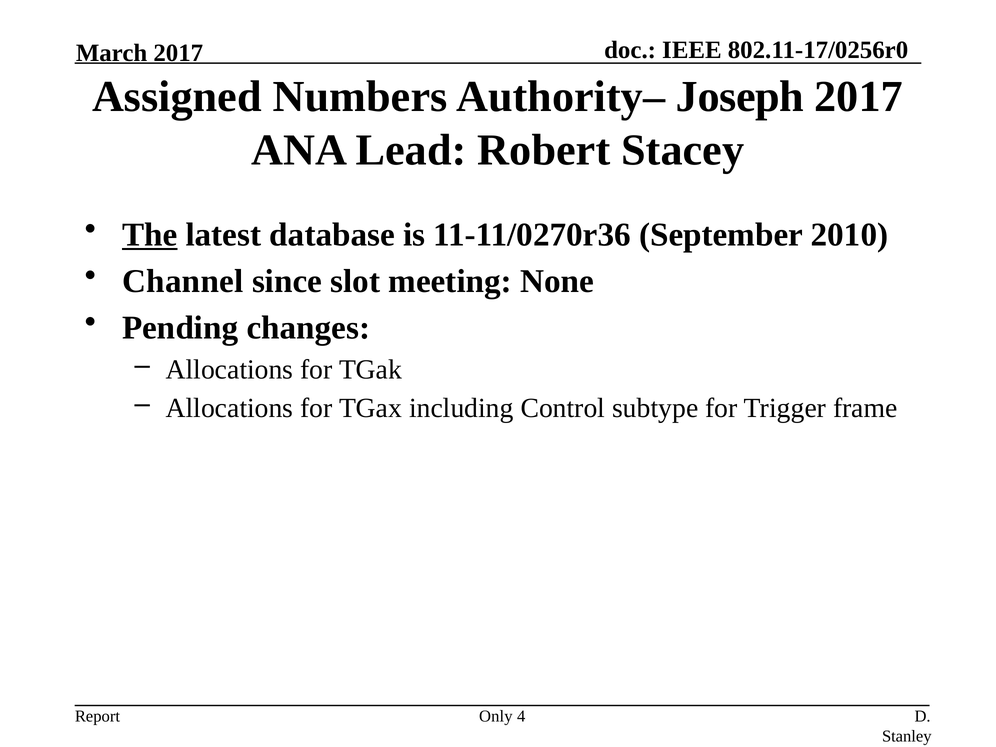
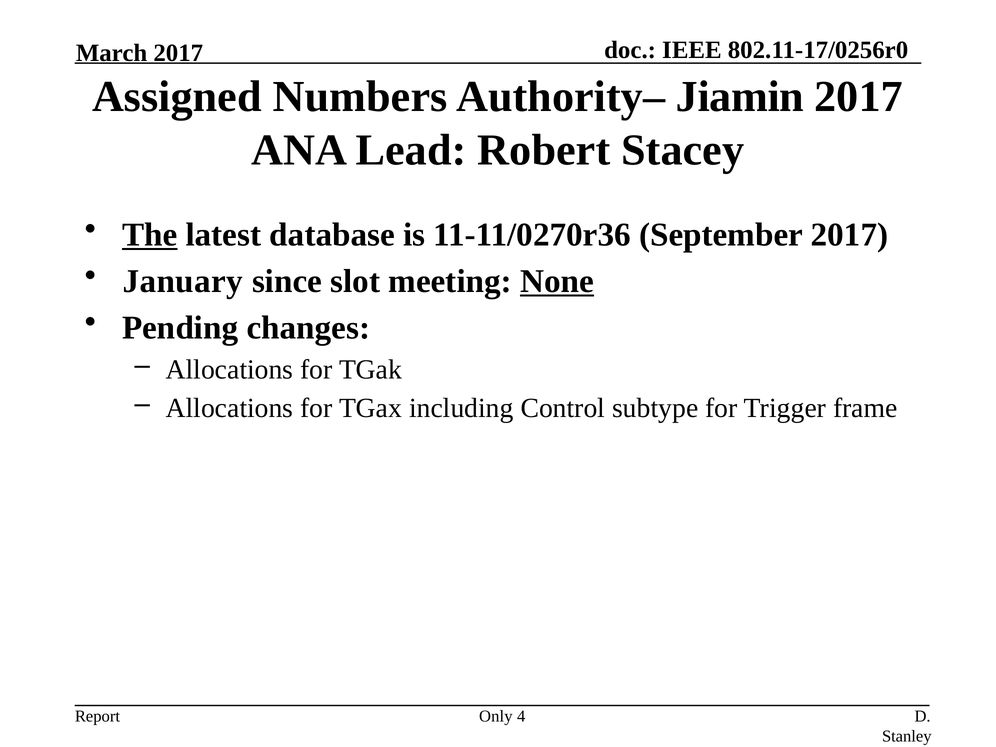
Joseph: Joseph -> Jiamin
September 2010: 2010 -> 2017
Channel: Channel -> January
None underline: none -> present
